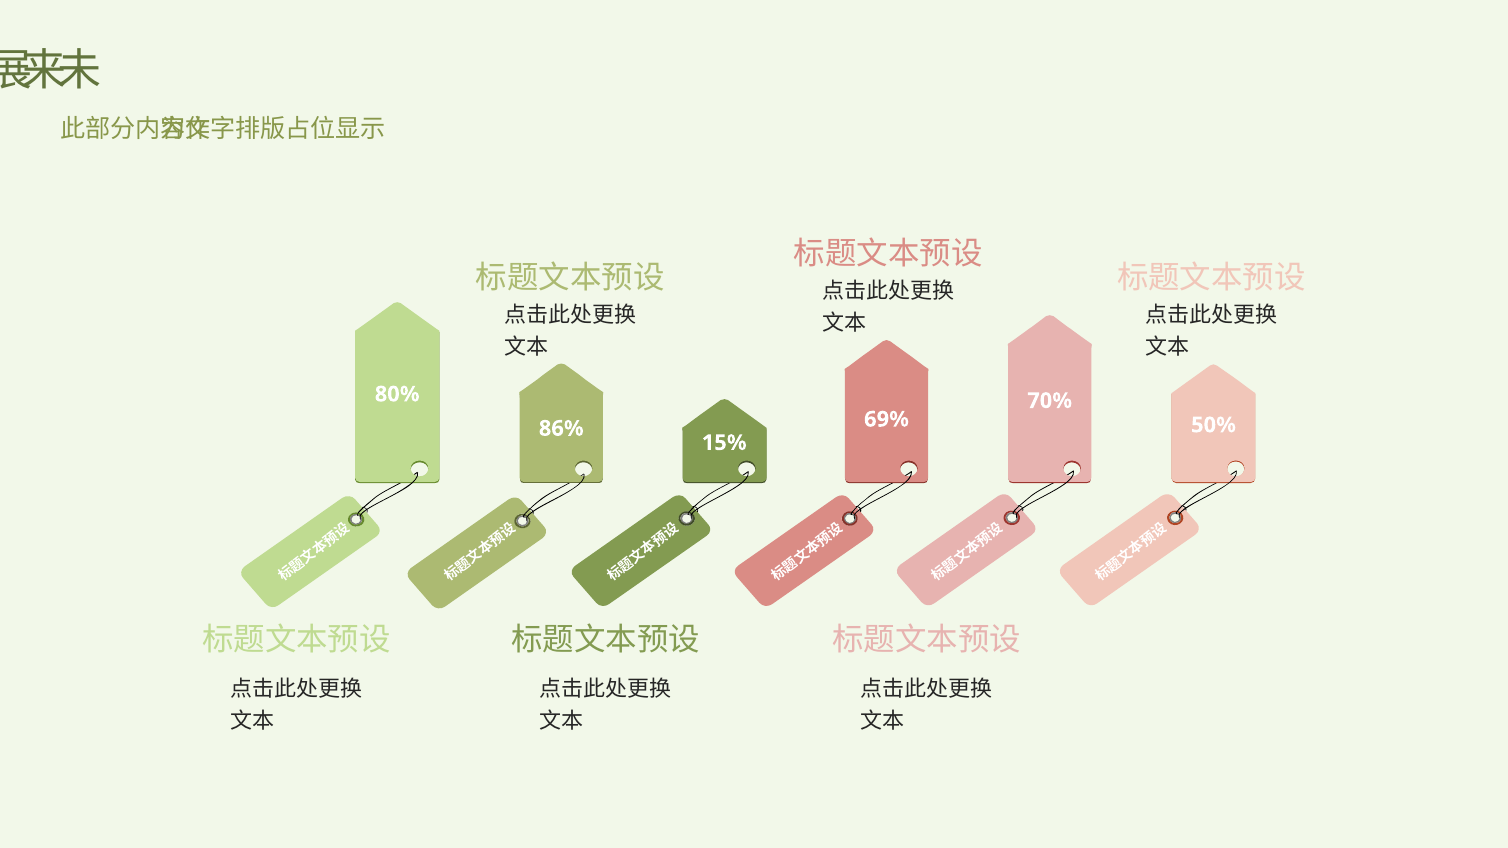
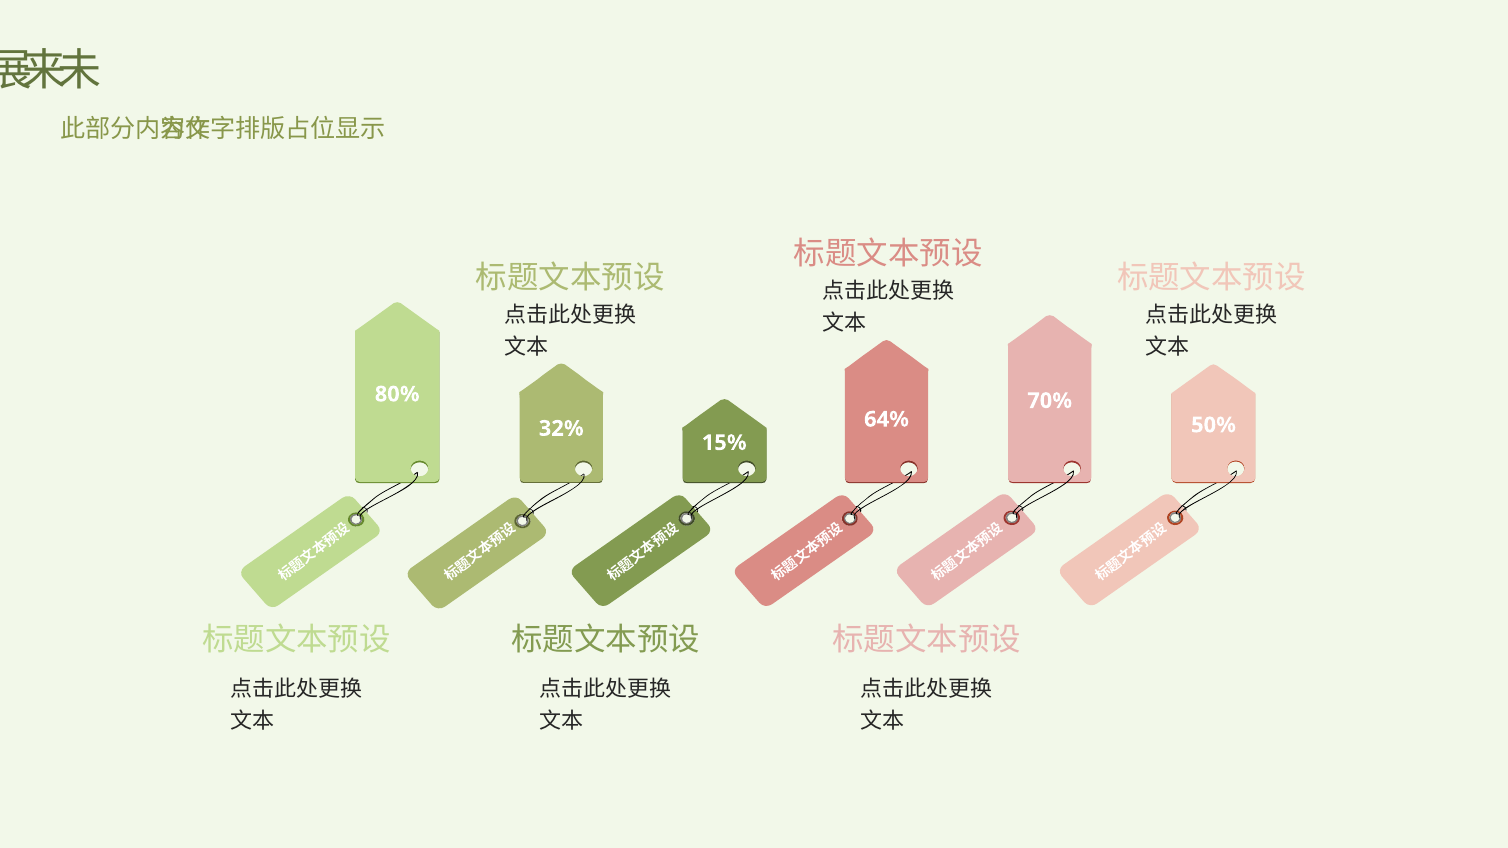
69%: 69% -> 64%
86%: 86% -> 32%
